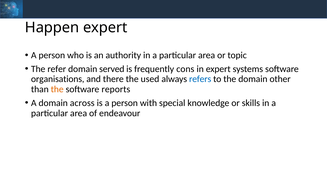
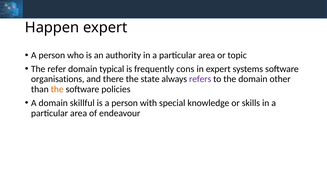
served: served -> typical
used: used -> state
refers colour: blue -> purple
reports: reports -> policies
across: across -> skillful
